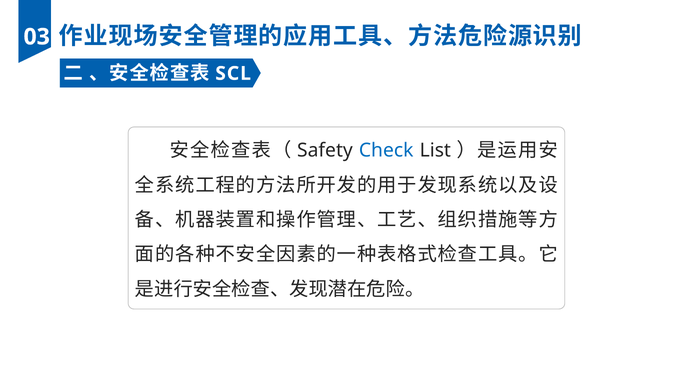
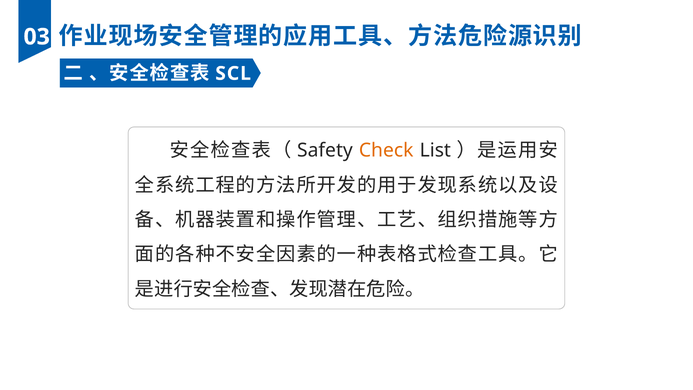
Check colour: blue -> orange
